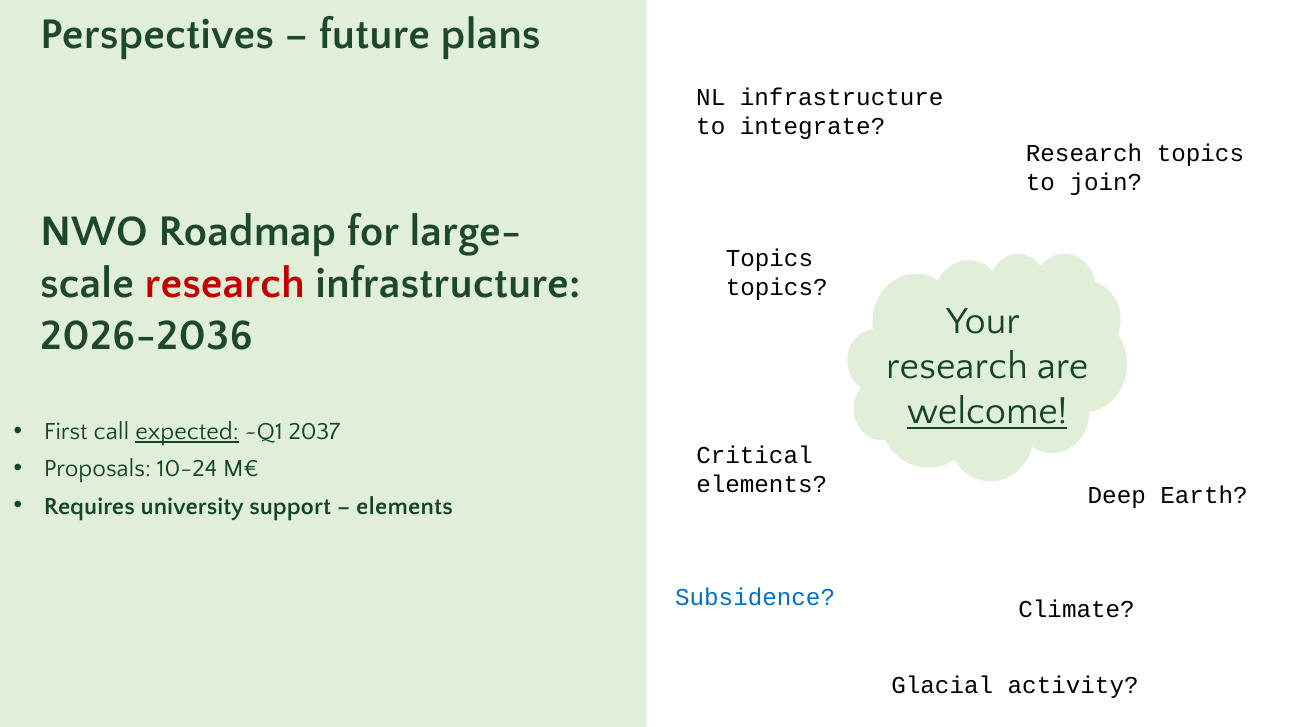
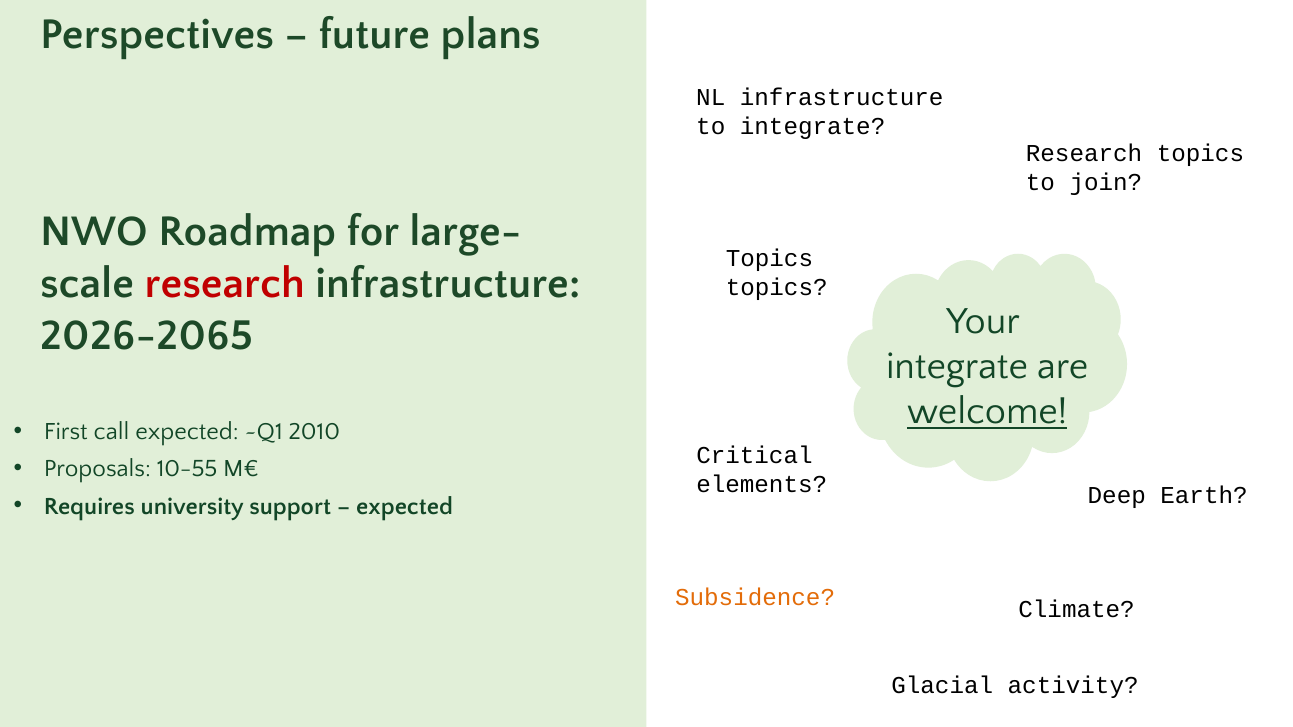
2026-2036: 2026-2036 -> 2026-2065
research at (957, 366): research -> integrate
expected at (187, 432) underline: present -> none
2037: 2037 -> 2010
10-24: 10-24 -> 10-55
elements at (405, 506): elements -> expected
Subsidence colour: blue -> orange
